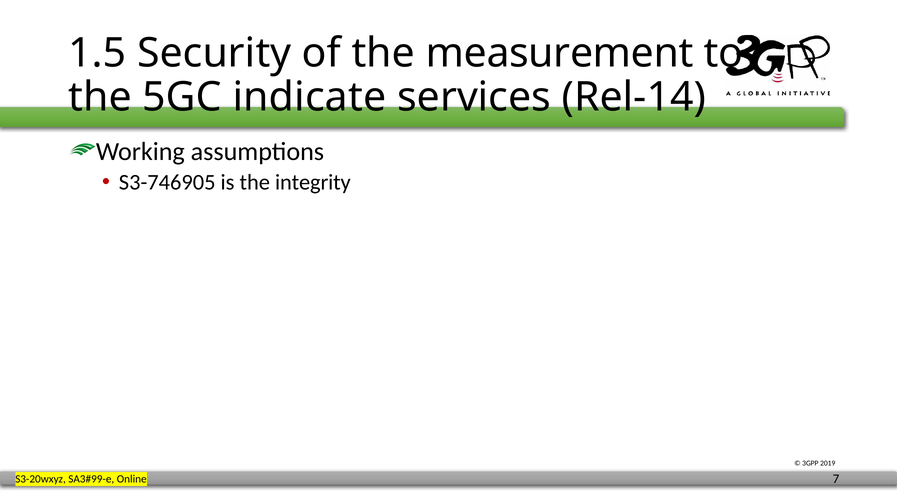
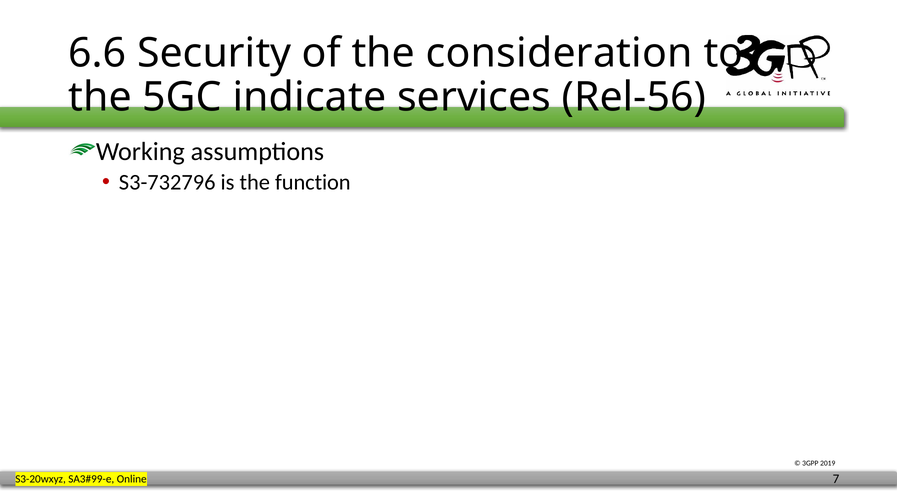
1.5: 1.5 -> 6.6
measurement: measurement -> consideration
Rel-14: Rel-14 -> Rel-56
S3-746905: S3-746905 -> S3-732796
integrity: integrity -> function
